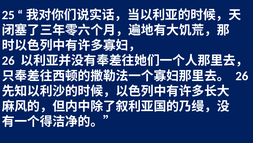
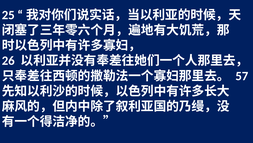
26 at (242, 76): 26 -> 57
